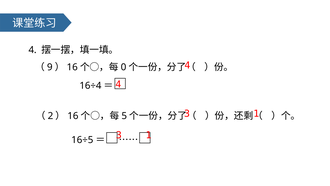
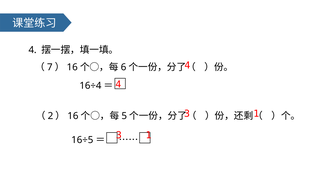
9: 9 -> 7
0: 0 -> 6
